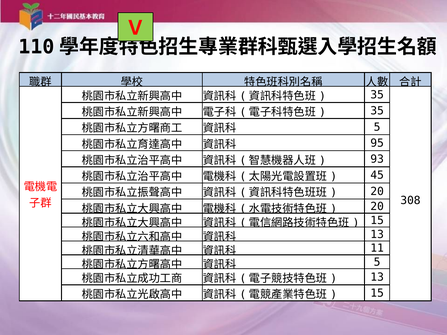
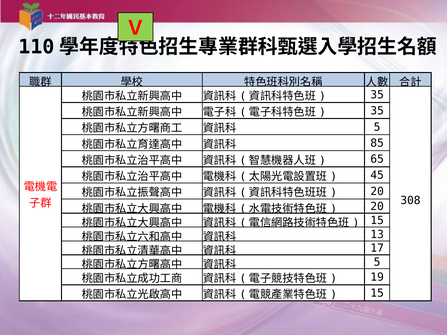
95: 95 -> 85
93: 93 -> 65
11: 11 -> 17
13 at (377, 277): 13 -> 19
